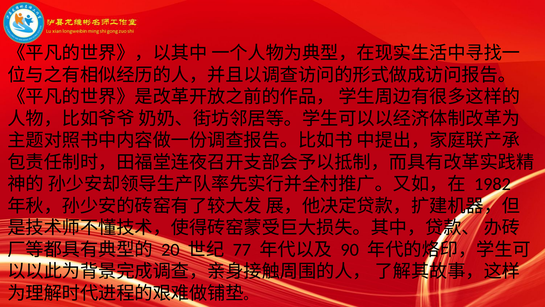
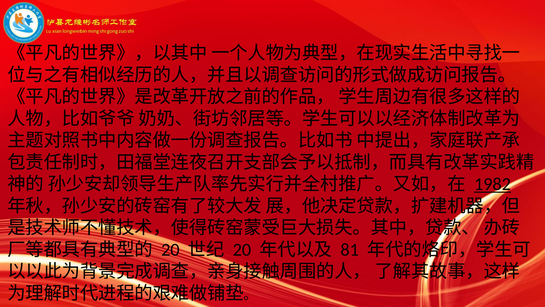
1982 underline: none -> present
77 at (242, 249): 77 -> 20
90: 90 -> 81
